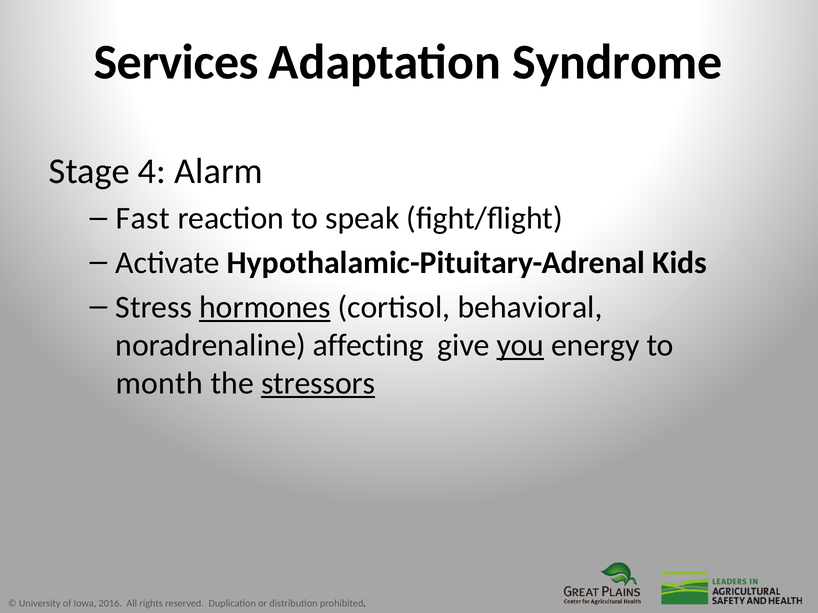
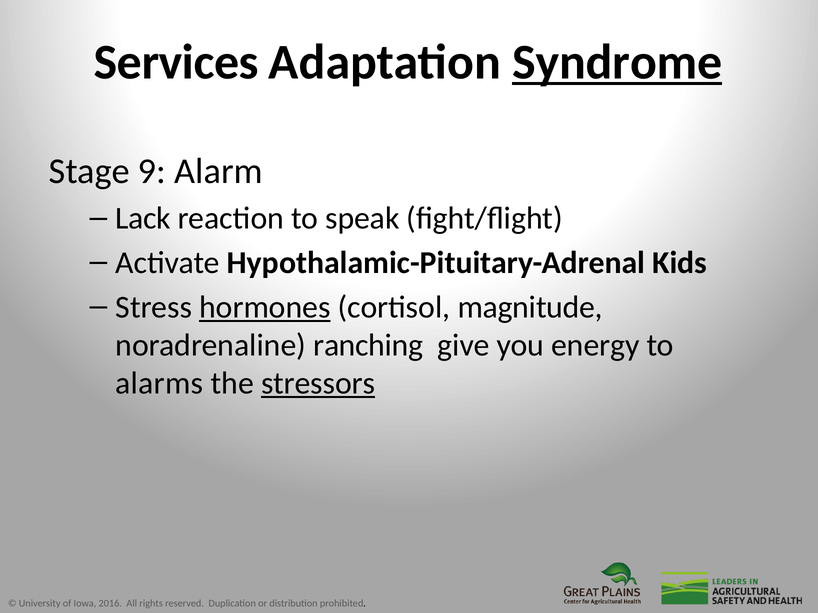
Syndrome underline: none -> present
4: 4 -> 9
Fast: Fast -> Lack
behavioral: behavioral -> magnitude
affecting: affecting -> ranching
you underline: present -> none
month: month -> alarms
